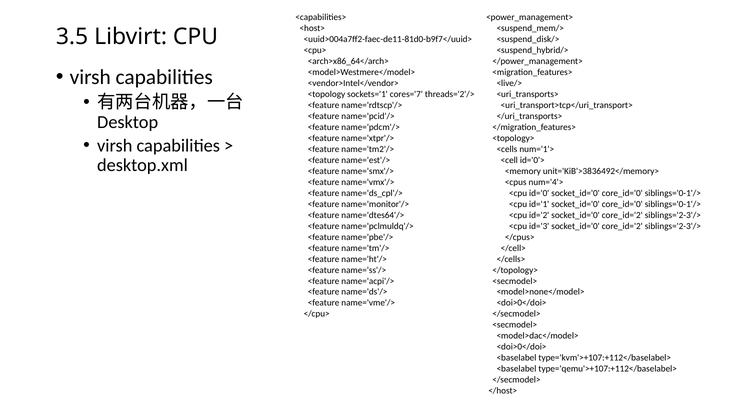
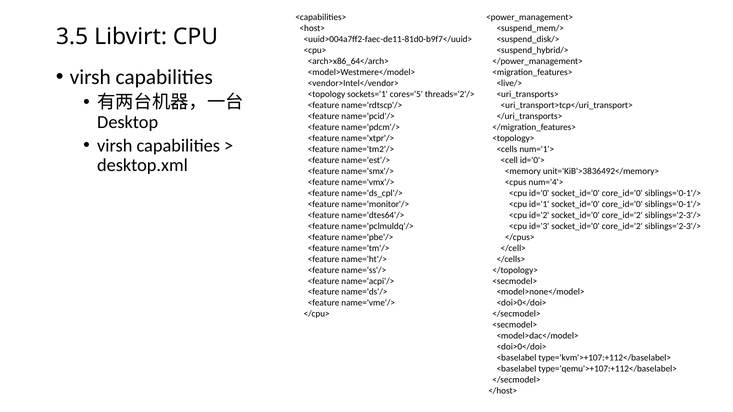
cores='7: cores='7 -> cores='5
